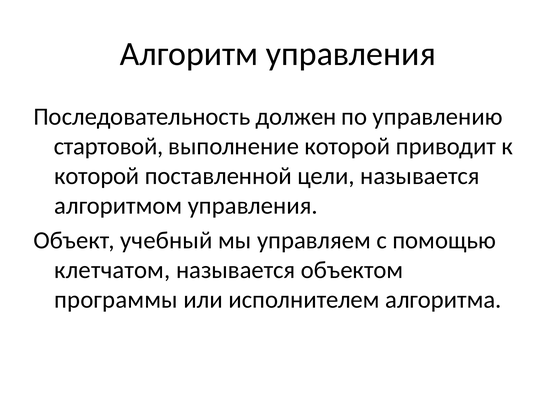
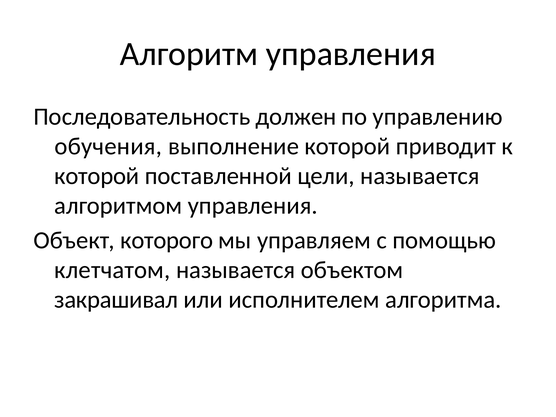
стартовой: стартовой -> обучения
учебный: учебный -> которого
программы: программы -> закрашивал
